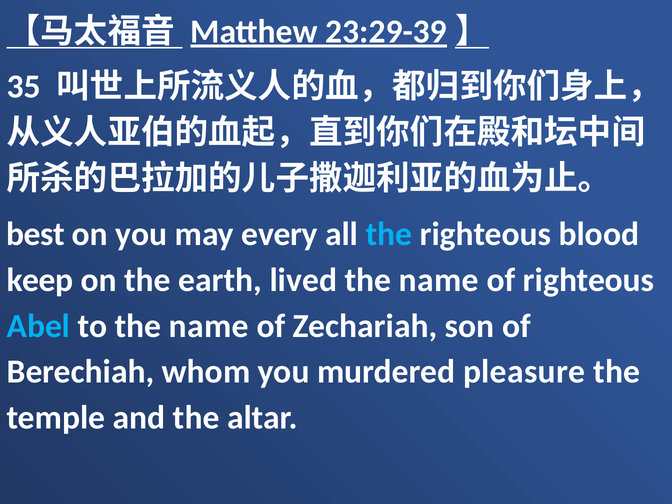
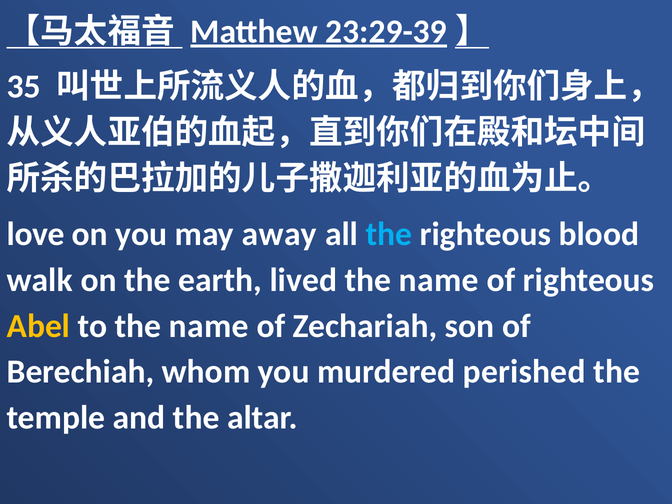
best: best -> love
every: every -> away
keep: keep -> walk
Abel colour: light blue -> yellow
pleasure: pleasure -> perished
